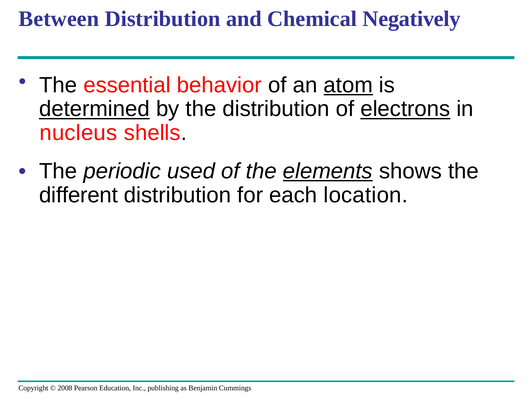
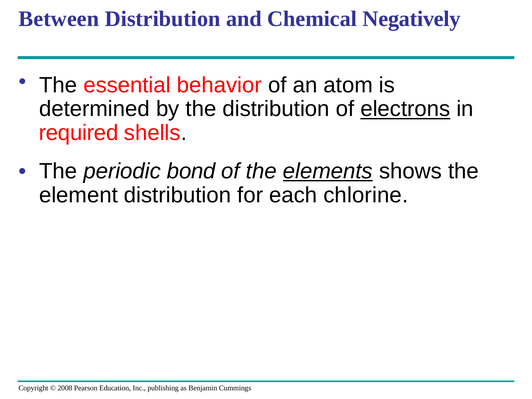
atom underline: present -> none
determined underline: present -> none
nucleus: nucleus -> required
used: used -> bond
different: different -> element
location: location -> chlorine
